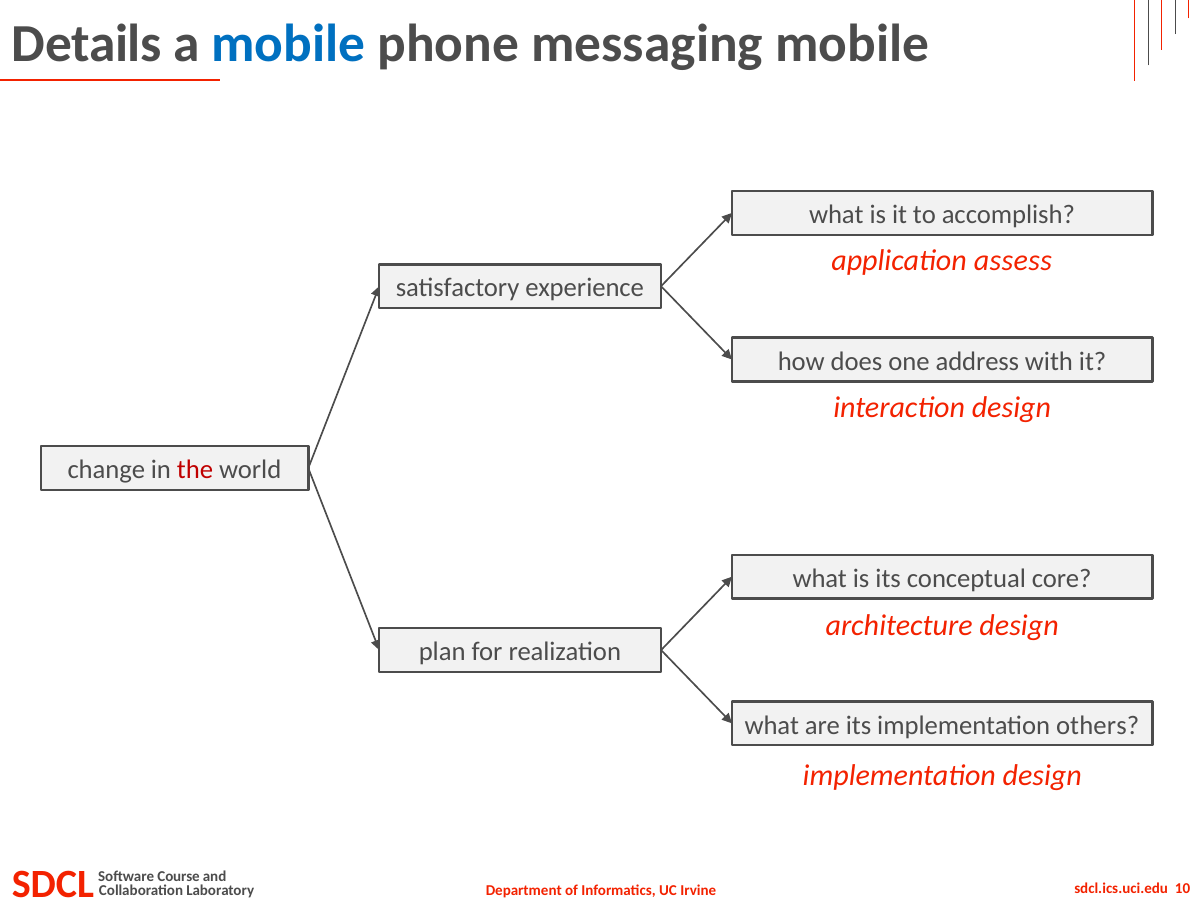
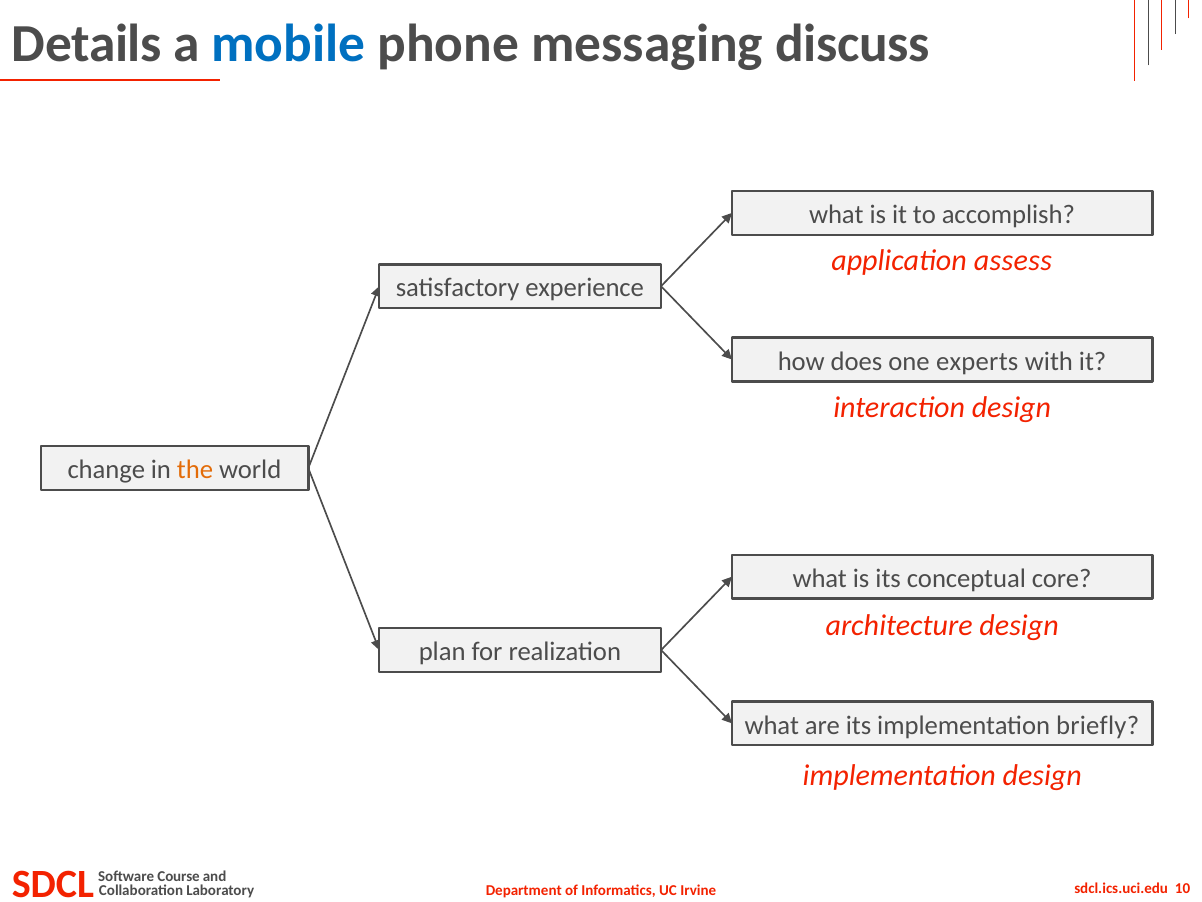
messaging mobile: mobile -> discuss
address: address -> experts
the colour: red -> orange
others: others -> briefly
